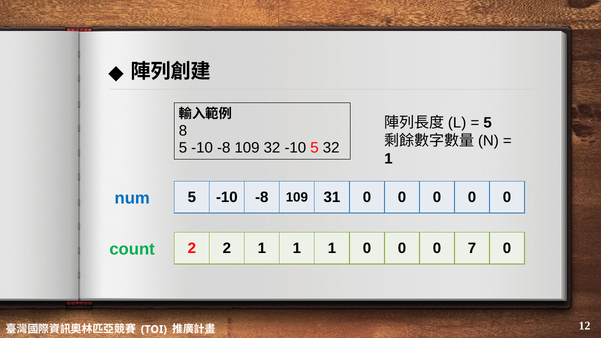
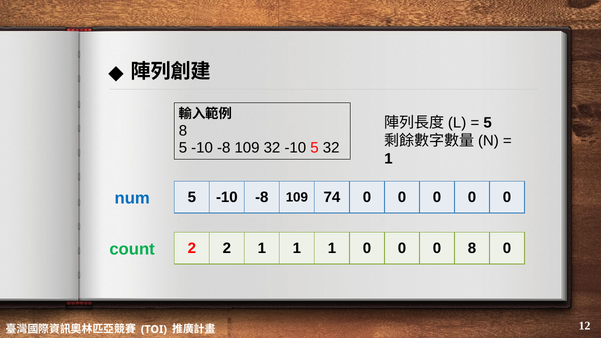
31: 31 -> 74
0 7: 7 -> 8
